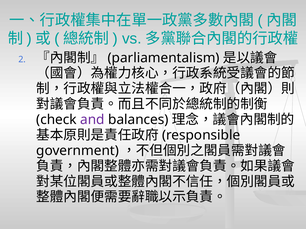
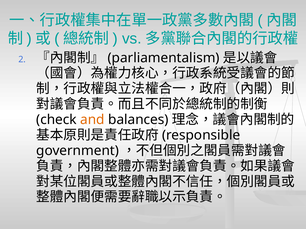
and colour: purple -> orange
